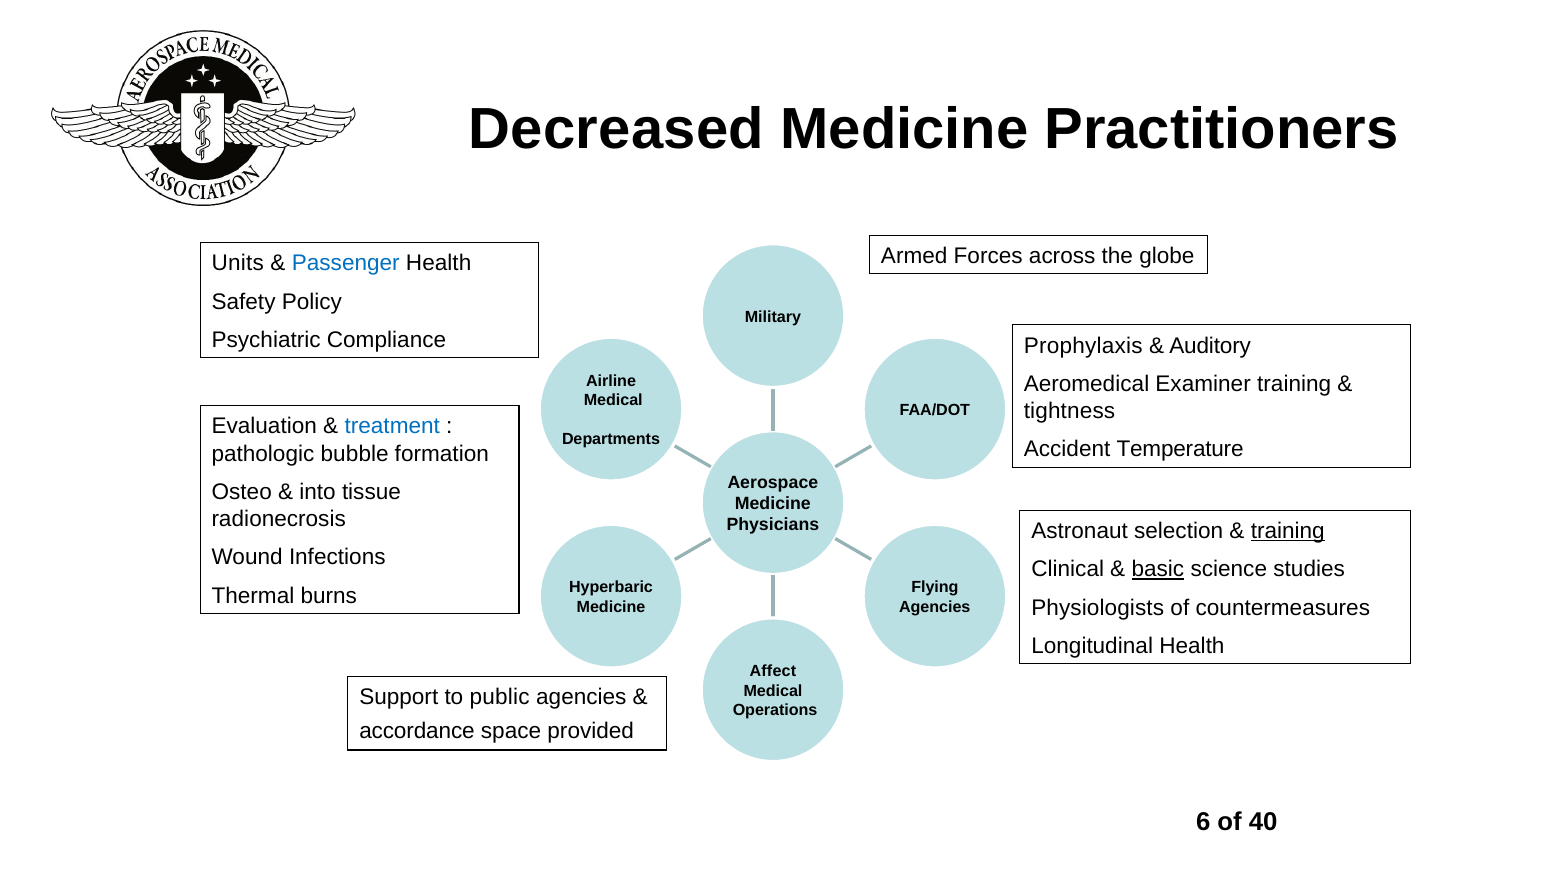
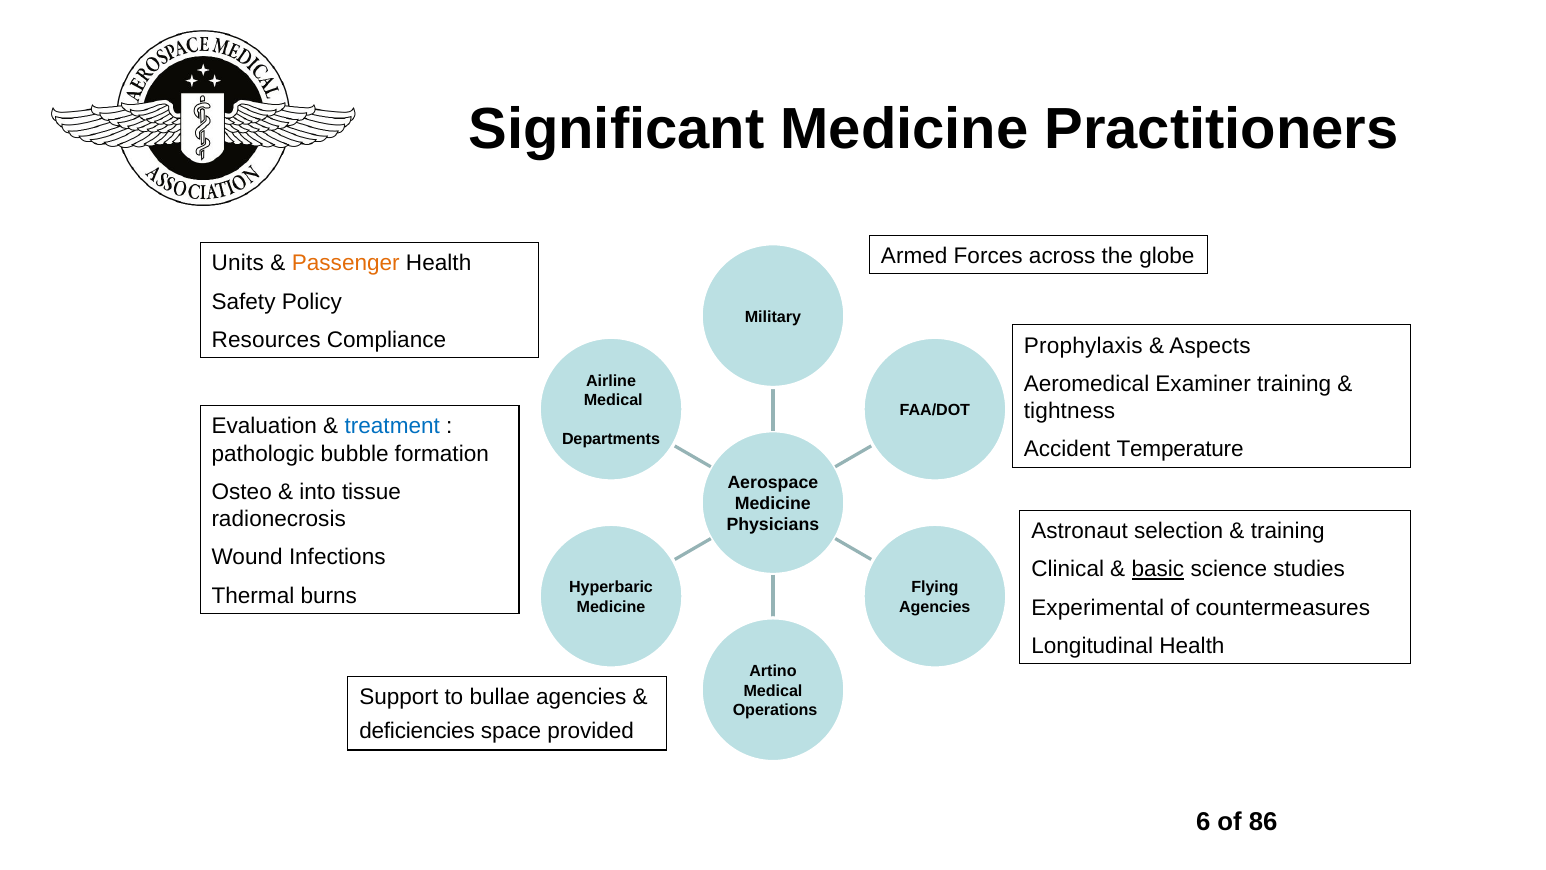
Decreased: Decreased -> Significant
Passenger colour: blue -> orange
Psychiatric: Psychiatric -> Resources
Auditory: Auditory -> Aspects
training at (1288, 531) underline: present -> none
Physiologists: Physiologists -> Experimental
Affect: Affect -> Artino
public: public -> bullae
accordance: accordance -> deficiencies
40: 40 -> 86
